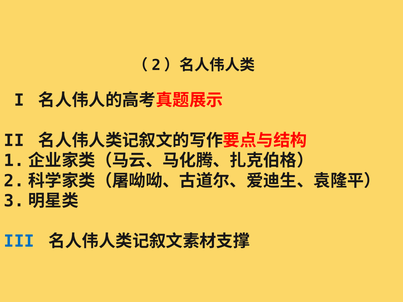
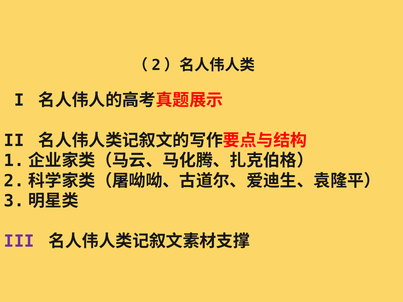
III colour: blue -> purple
